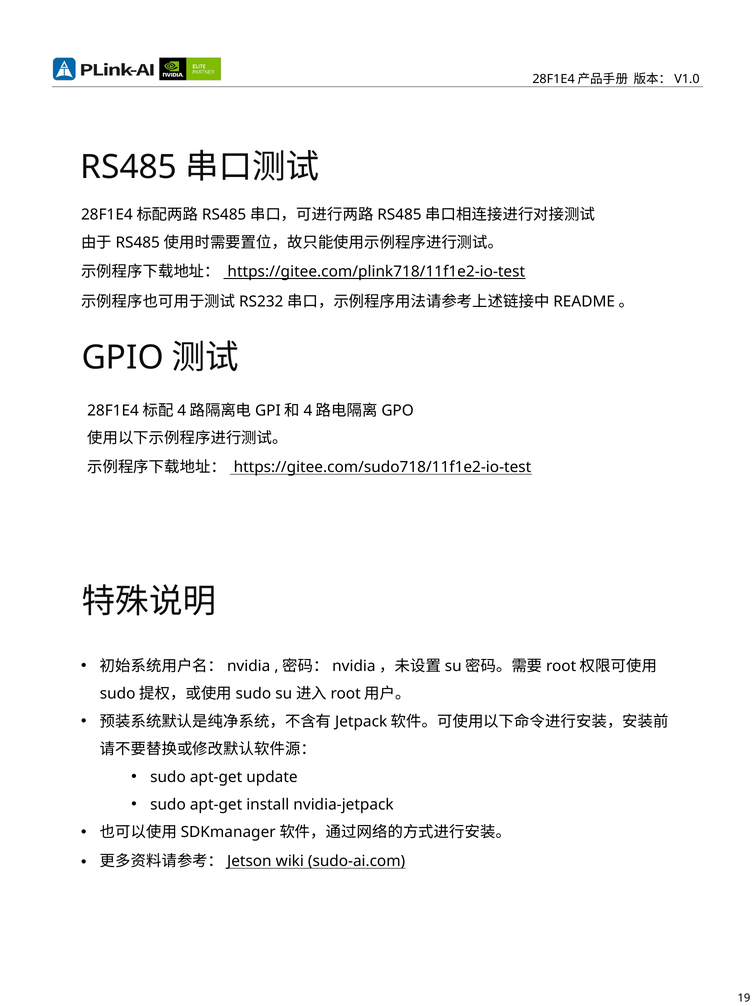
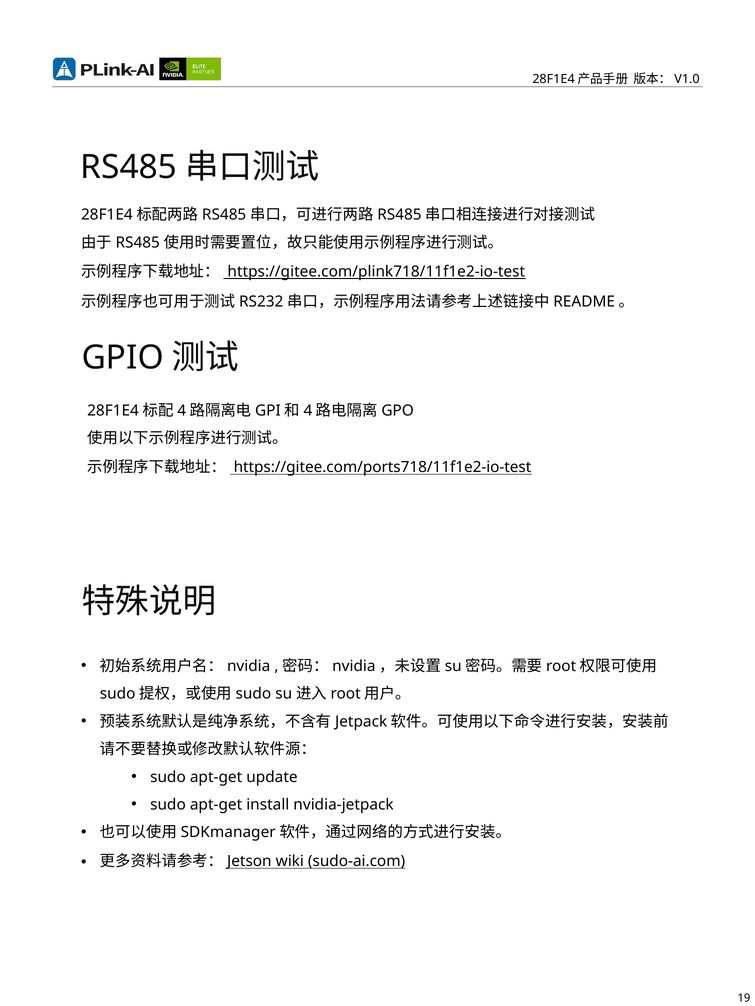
https://gitee.com/sudo718/11f1e2-io-test: https://gitee.com/sudo718/11f1e2-io-test -> https://gitee.com/ports718/11f1e2-io-test
